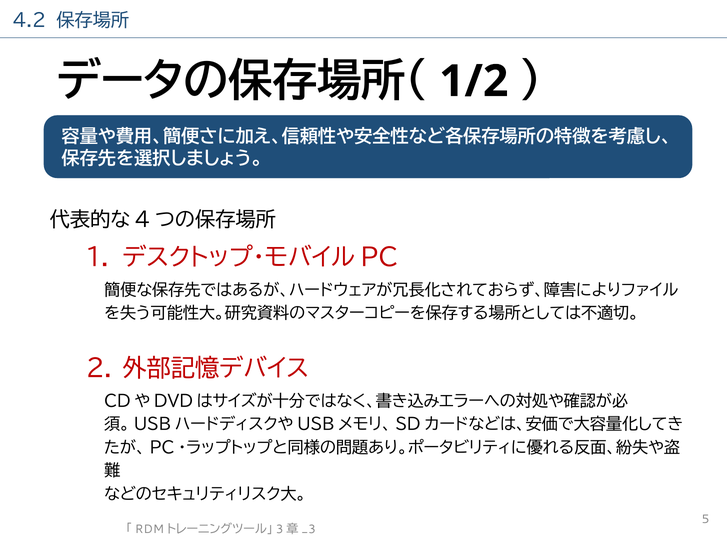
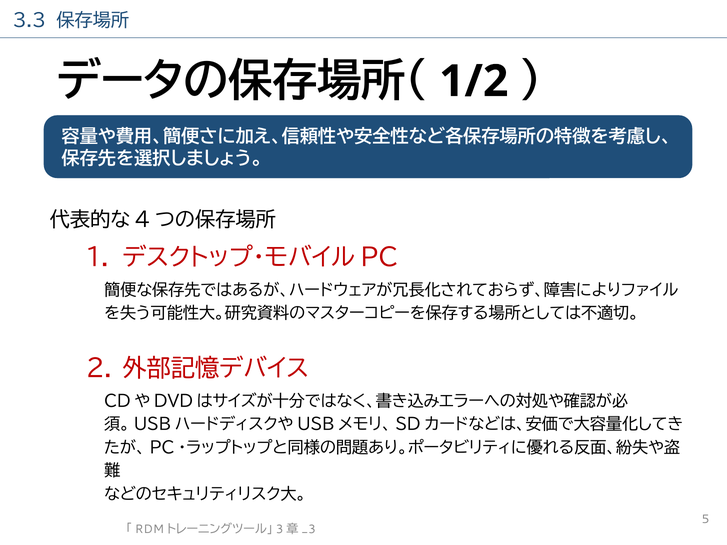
4.2: 4.2 -> 3.3
